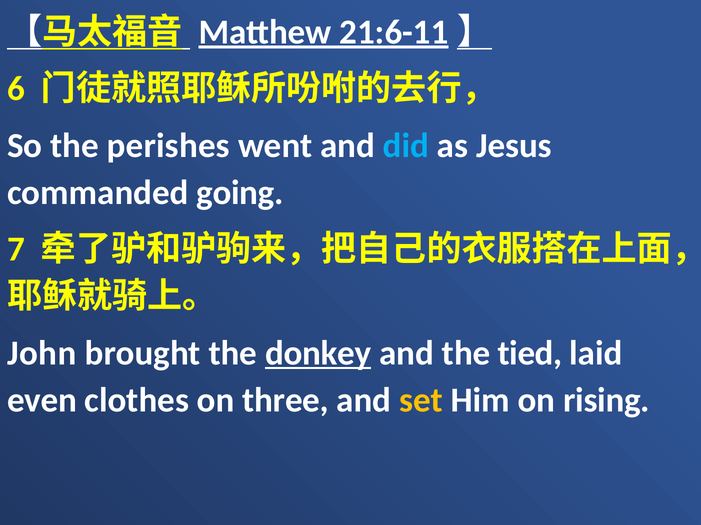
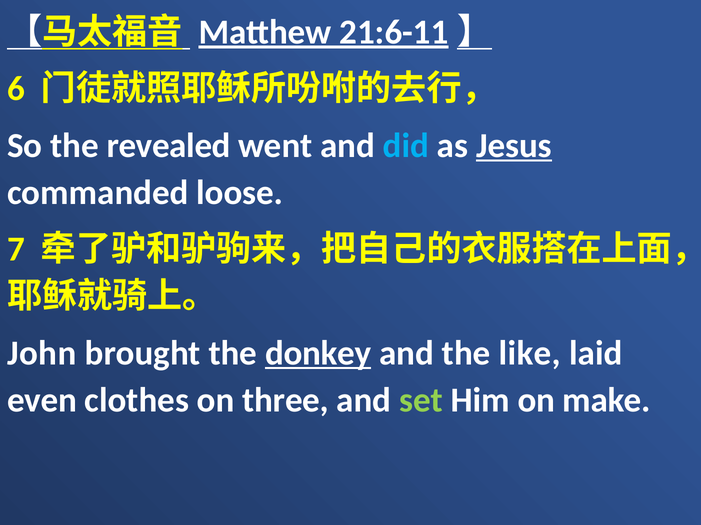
perishes: perishes -> revealed
Jesus underline: none -> present
going: going -> loose
tied: tied -> like
set colour: yellow -> light green
rising: rising -> make
